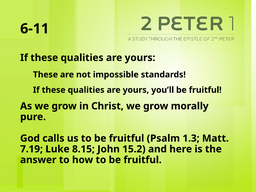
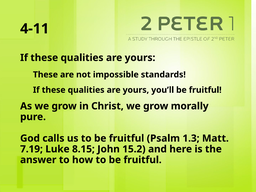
6-11: 6-11 -> 4-11
